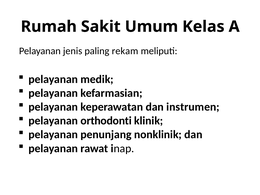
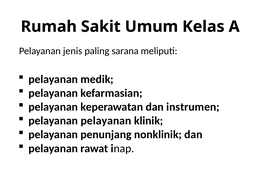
rekam: rekam -> sarana
pelayanan orthodonti: orthodonti -> pelayanan
